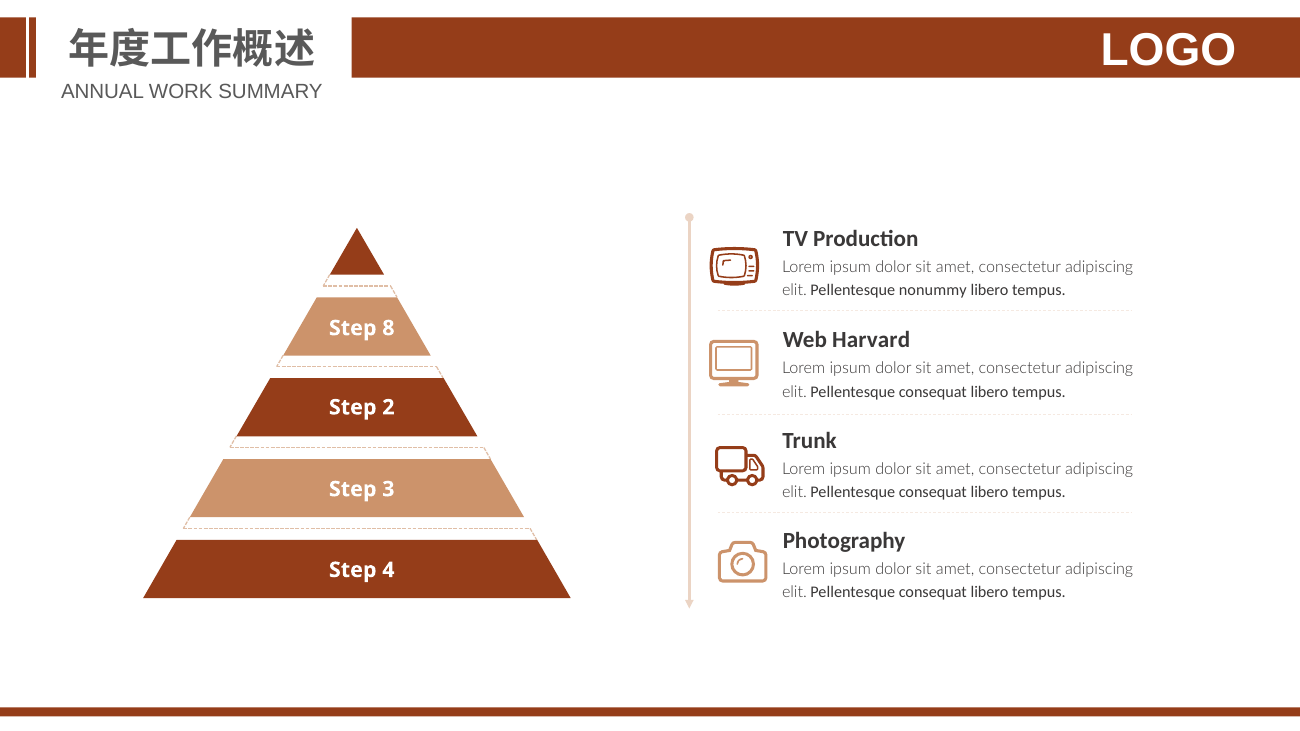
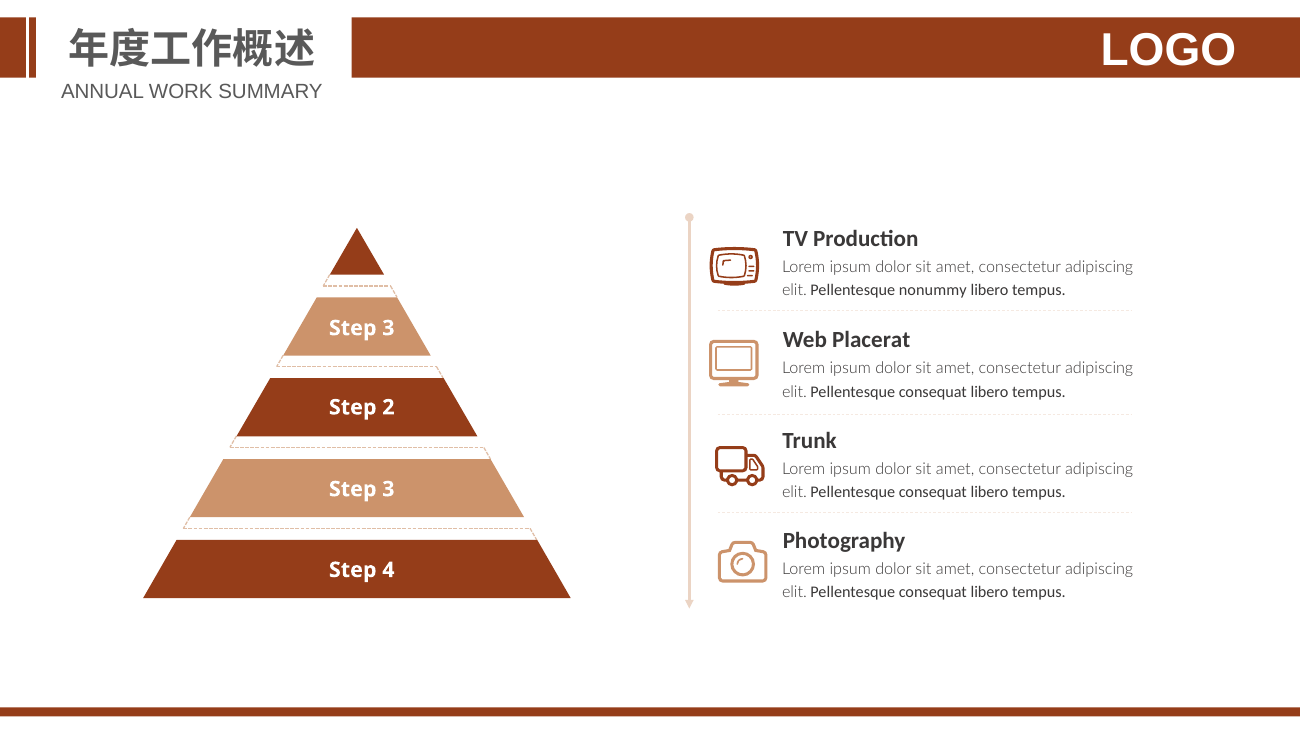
8 at (388, 328): 8 -> 3
Harvard: Harvard -> Placerat
